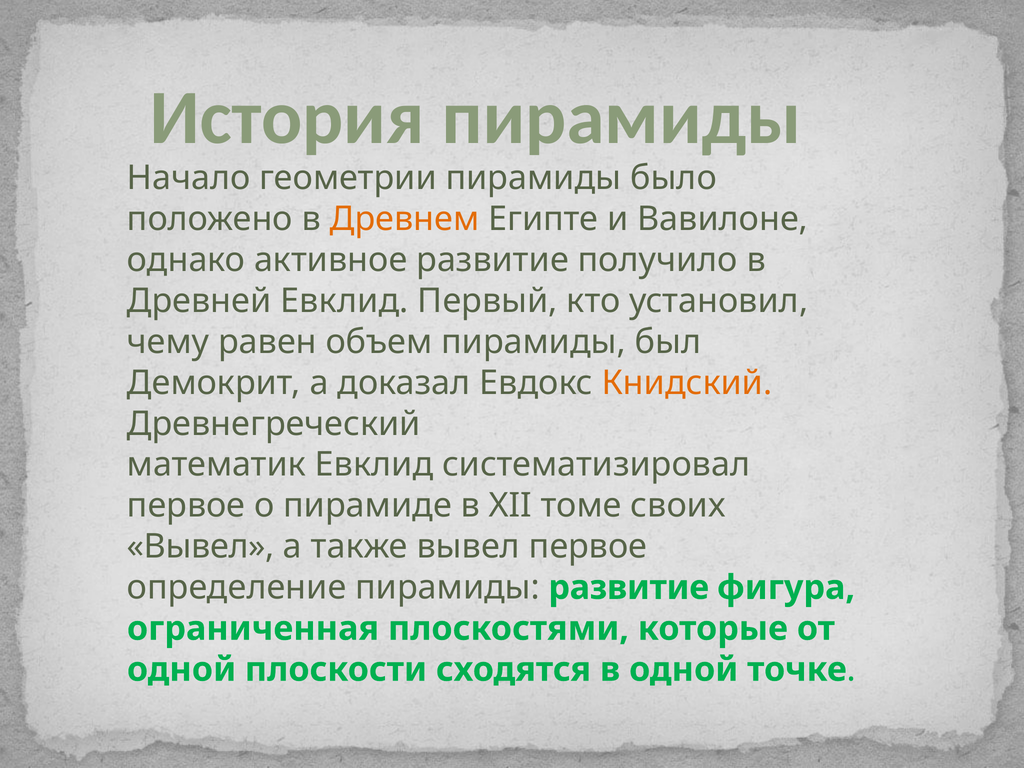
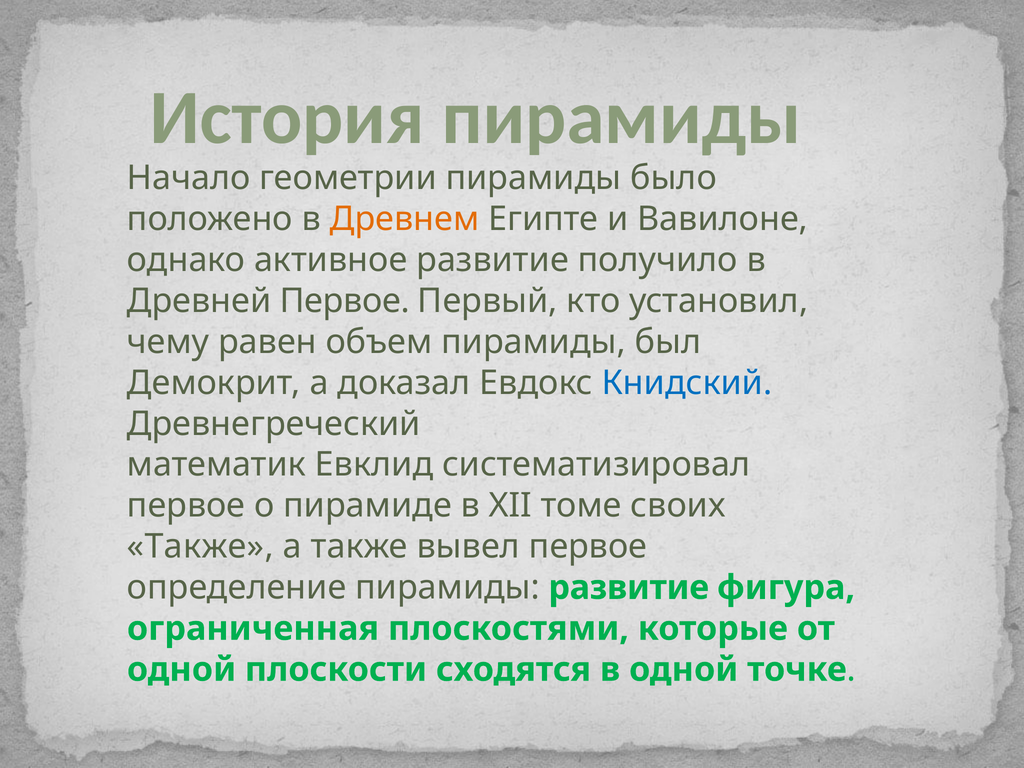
Древней Евклид: Евклид -> Первое
Книдский colour: orange -> blue
Вывел at (201, 547): Вывел -> Также
